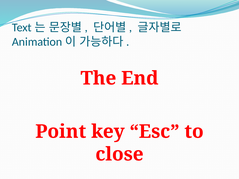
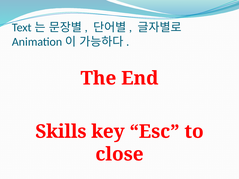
Point: Point -> Skills
